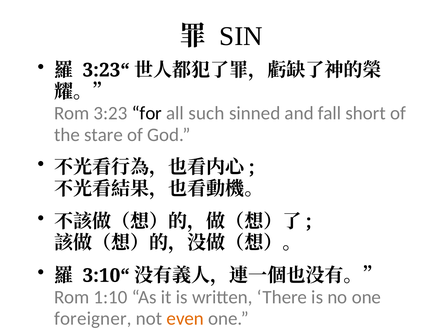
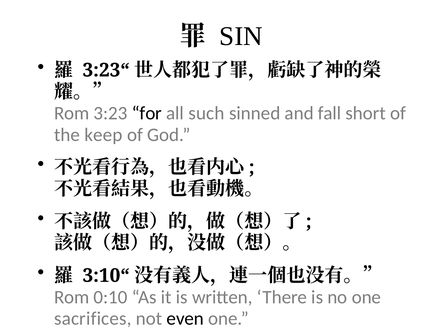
stare: stare -> keep
1:10: 1:10 -> 0:10
foreigner: foreigner -> sacrifices
even colour: orange -> black
